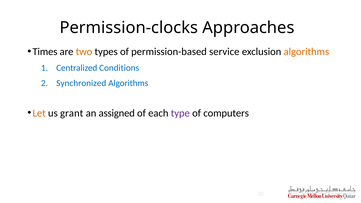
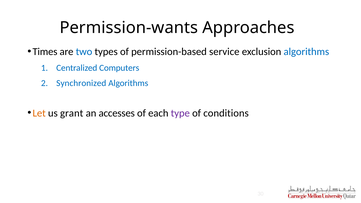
Permission-clocks: Permission-clocks -> Permission-wants
two colour: orange -> blue
algorithms at (306, 52) colour: orange -> blue
Conditions: Conditions -> Computers
assigned: assigned -> accesses
computers: computers -> conditions
